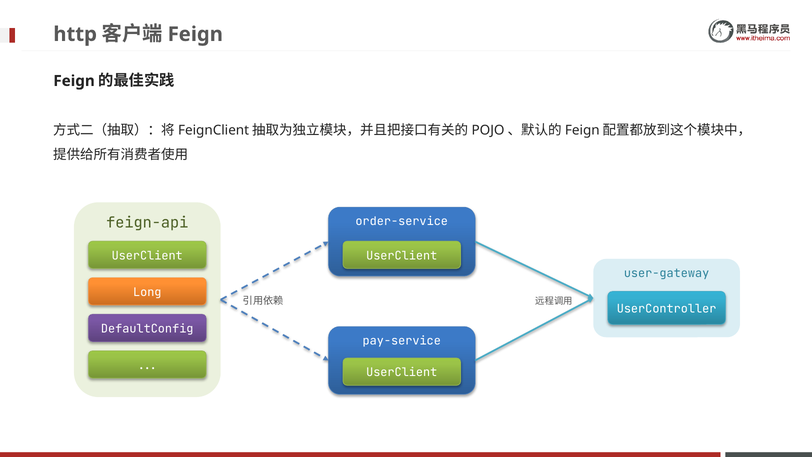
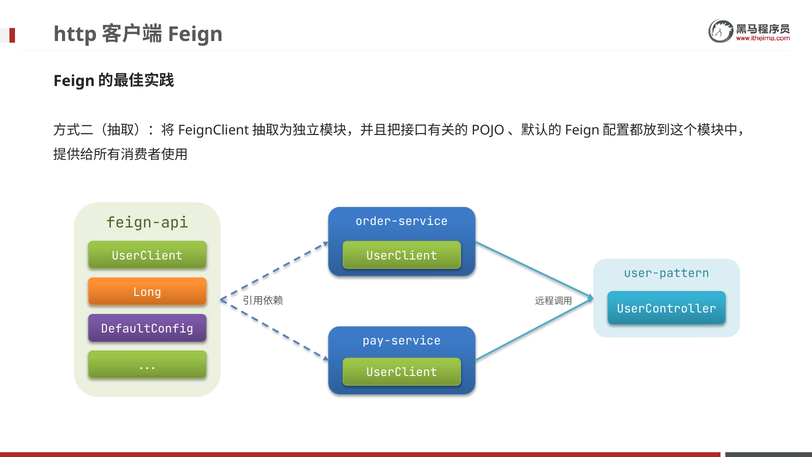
user-gateway: user-gateway -> user-pattern
